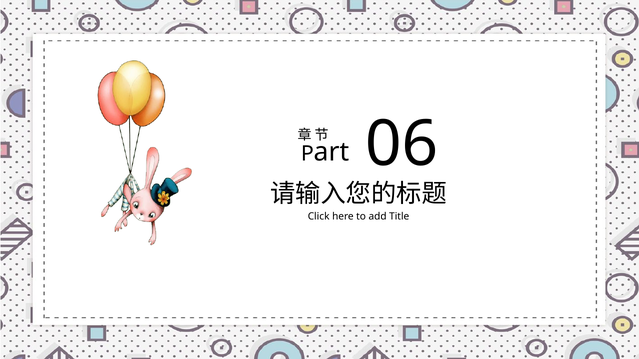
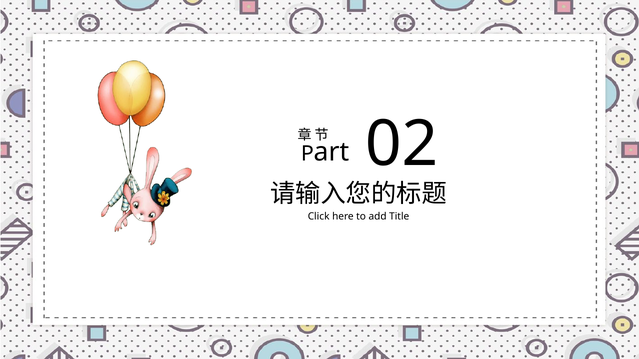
06: 06 -> 02
